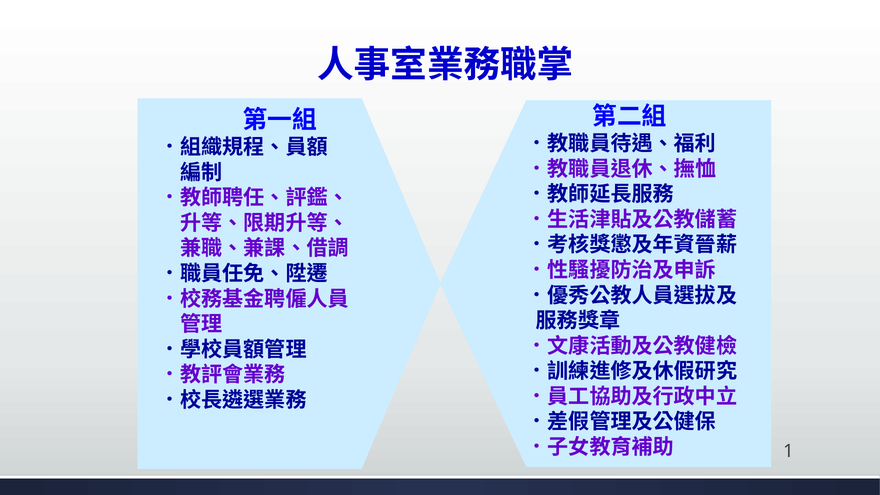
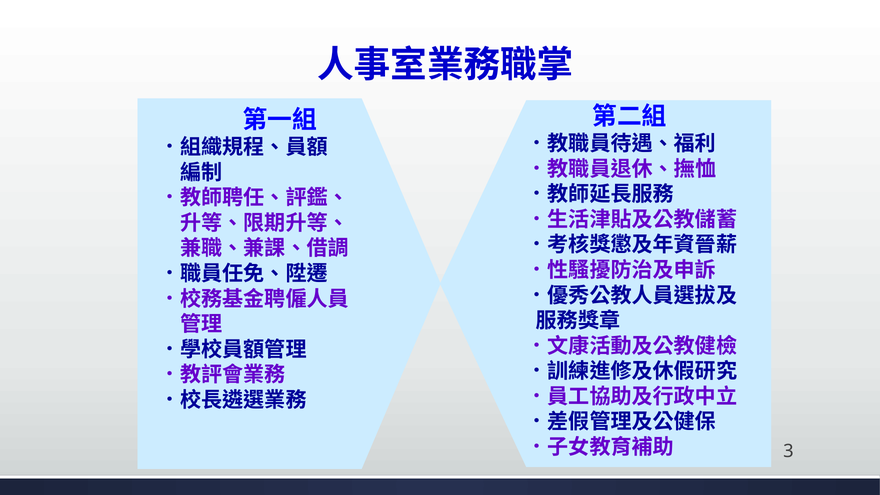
1: 1 -> 3
